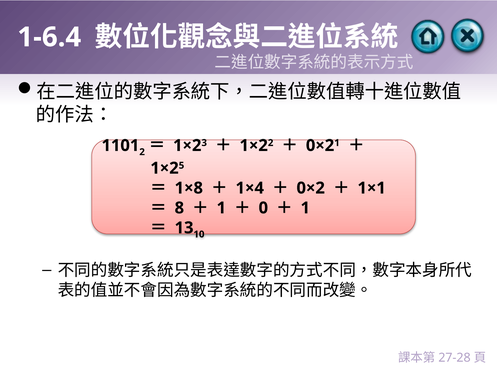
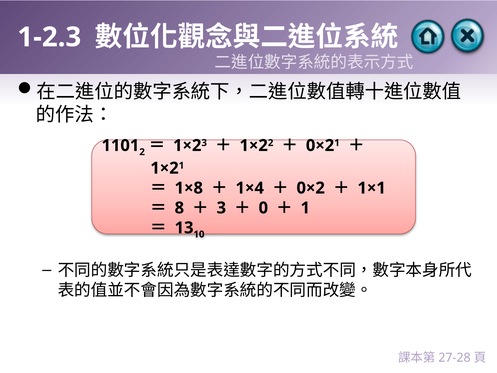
1-6.4: 1-6.4 -> 1-2.3
5 at (181, 165): 5 -> 1
1 at (221, 208): 1 -> 3
